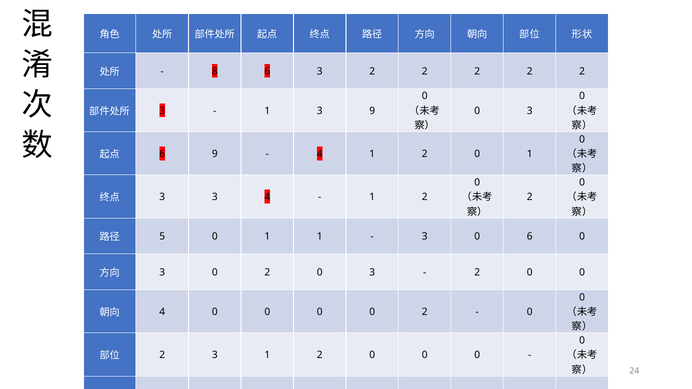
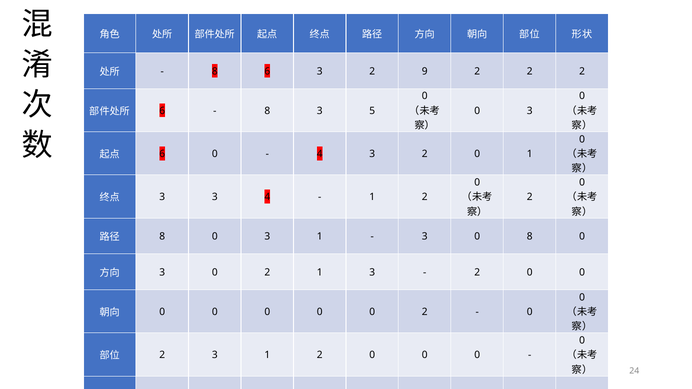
3 2 2: 2 -> 9
3 at (162, 111): 3 -> 6
1 at (267, 111): 1 -> 8
3 9: 9 -> 5
6 9: 9 -> 0
4 1: 1 -> 3
5 at (162, 237): 5 -> 8
1 at (267, 237): 1 -> 3
0 6: 6 -> 8
0 2 0: 0 -> 1
4 at (162, 312): 4 -> 0
